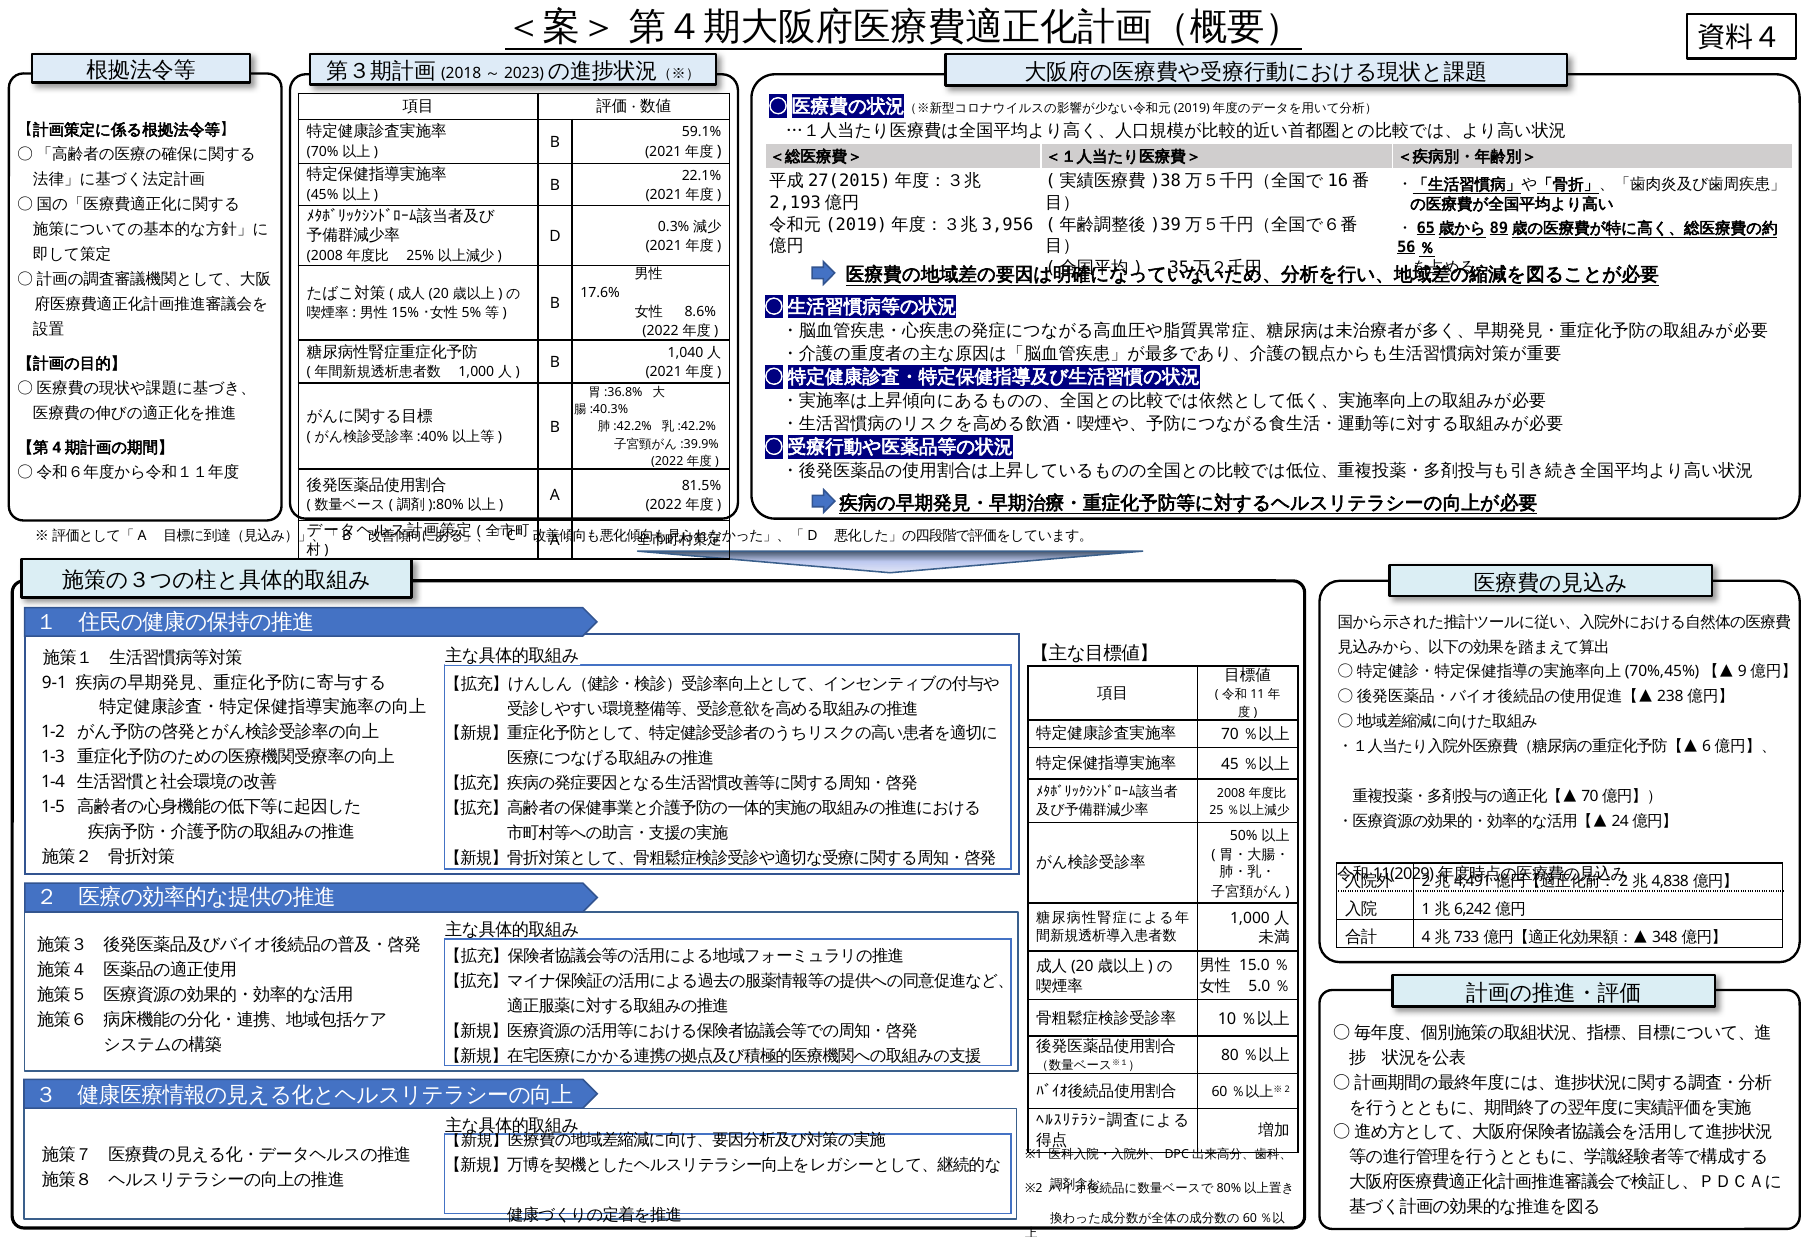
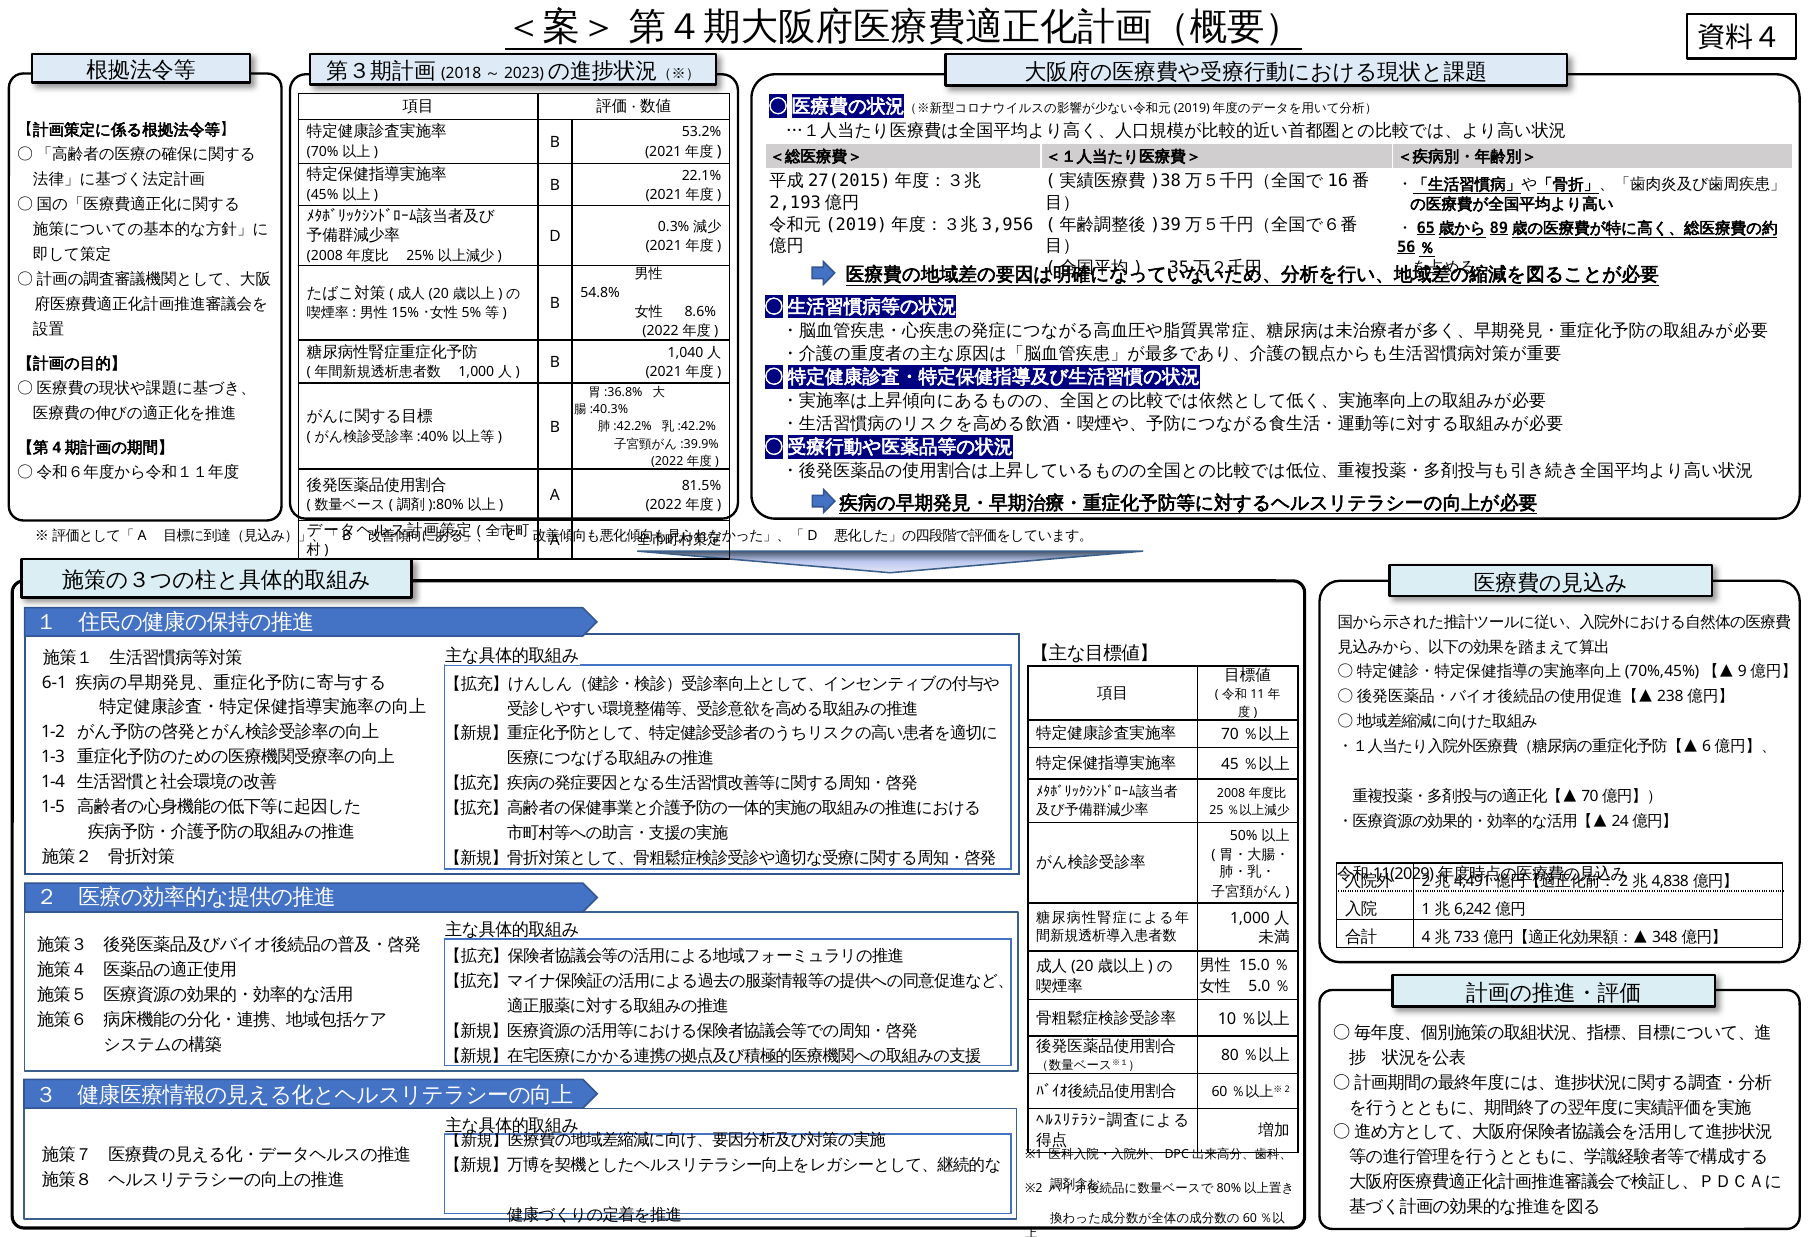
59.1%: 59.1% -> 53.2%
17.6%: 17.6% -> 54.8%
9-1: 9-1 -> 6-1
